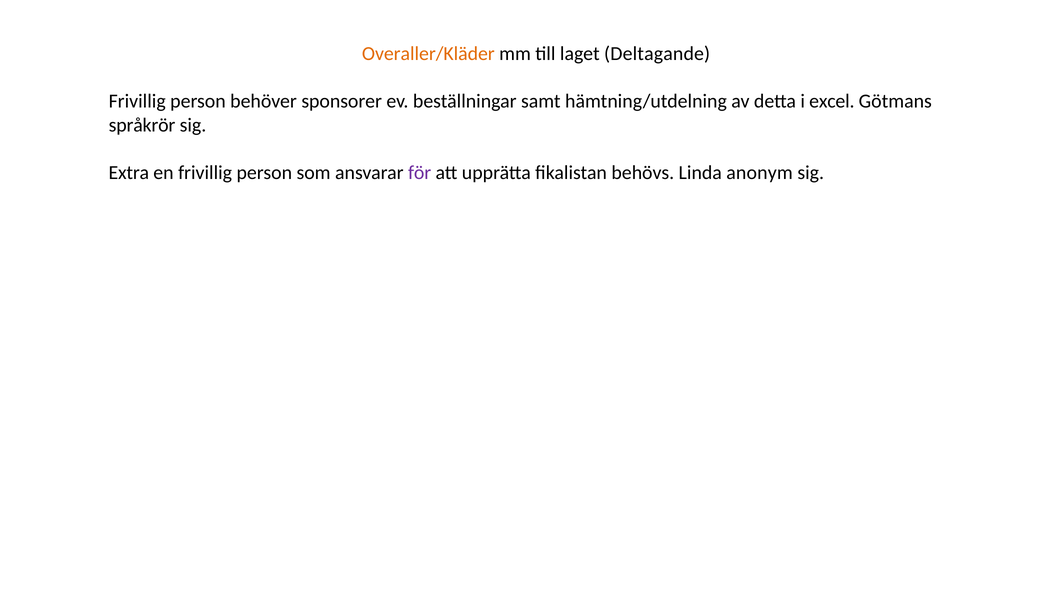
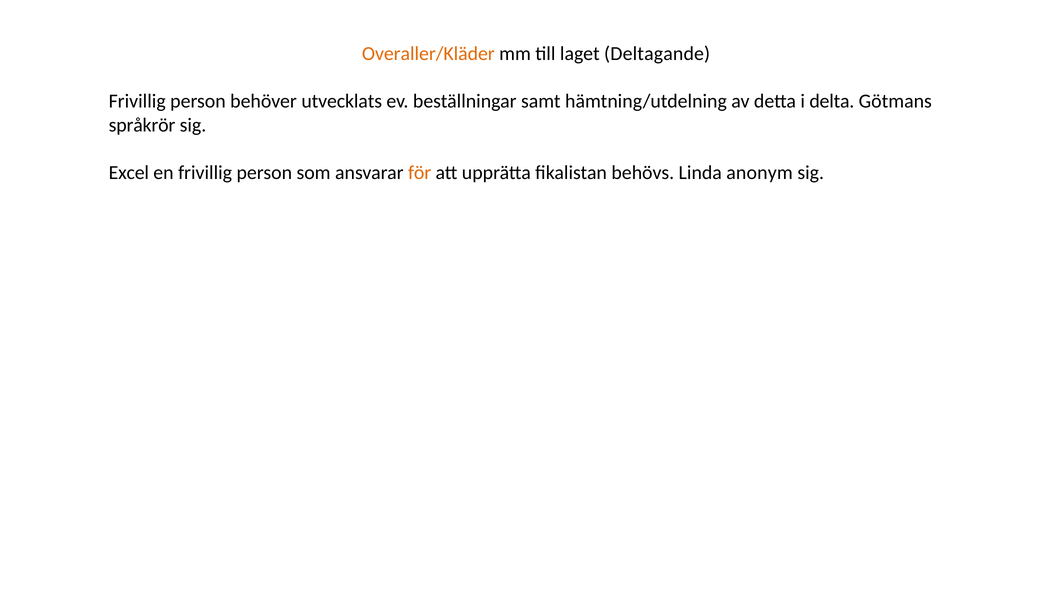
sponsorer: sponsorer -> utvecklats
excel: excel -> delta
Extra: Extra -> Excel
för colour: purple -> orange
